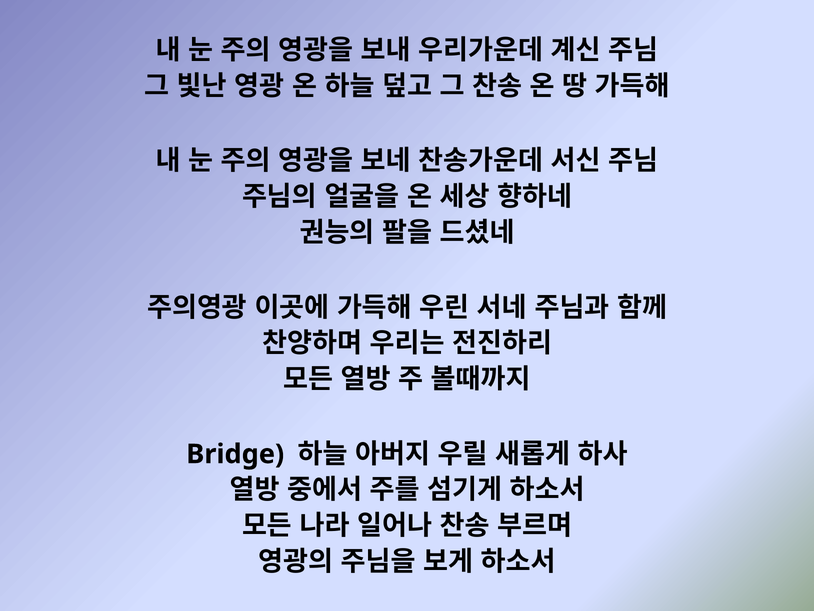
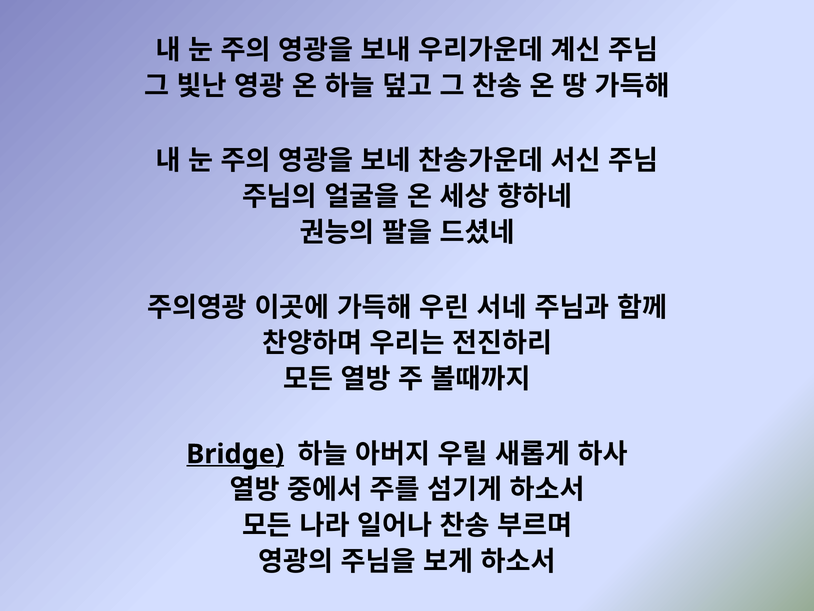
Bridge underline: none -> present
